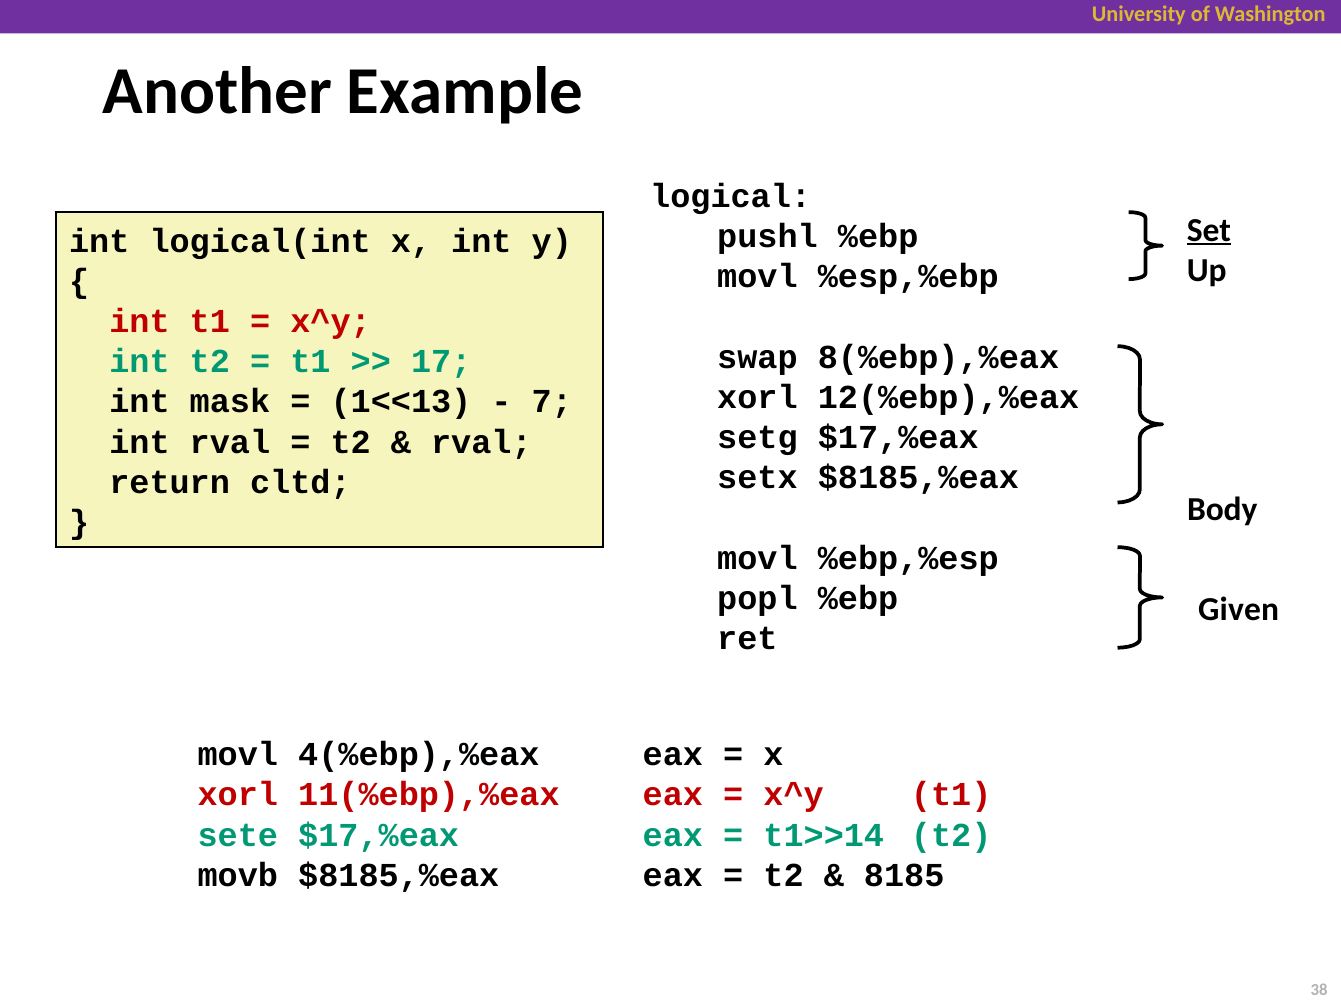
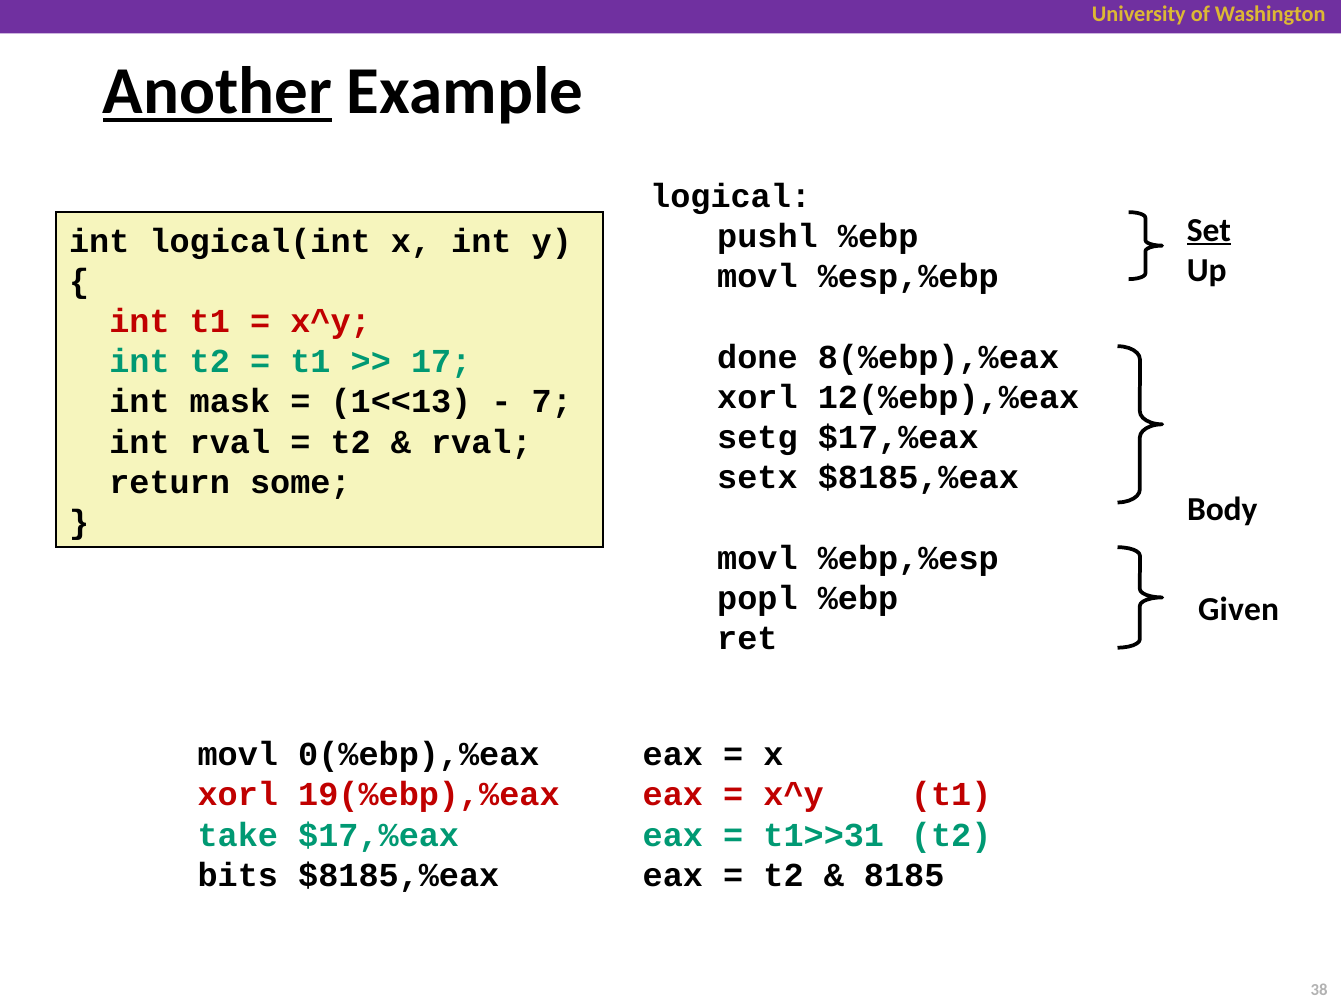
Another underline: none -> present
swap: swap -> done
cltd: cltd -> some
4(%ebp),%eax: 4(%ebp),%eax -> 0(%ebp),%eax
11(%ebp),%eax: 11(%ebp),%eax -> 19(%ebp),%eax
sete: sete -> take
t1>>14: t1>>14 -> t1>>31
movb: movb -> bits
